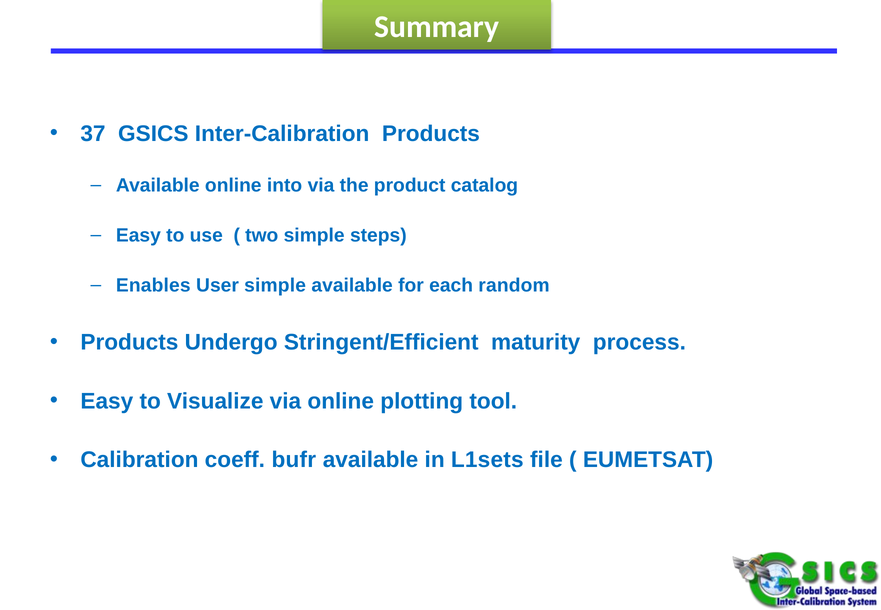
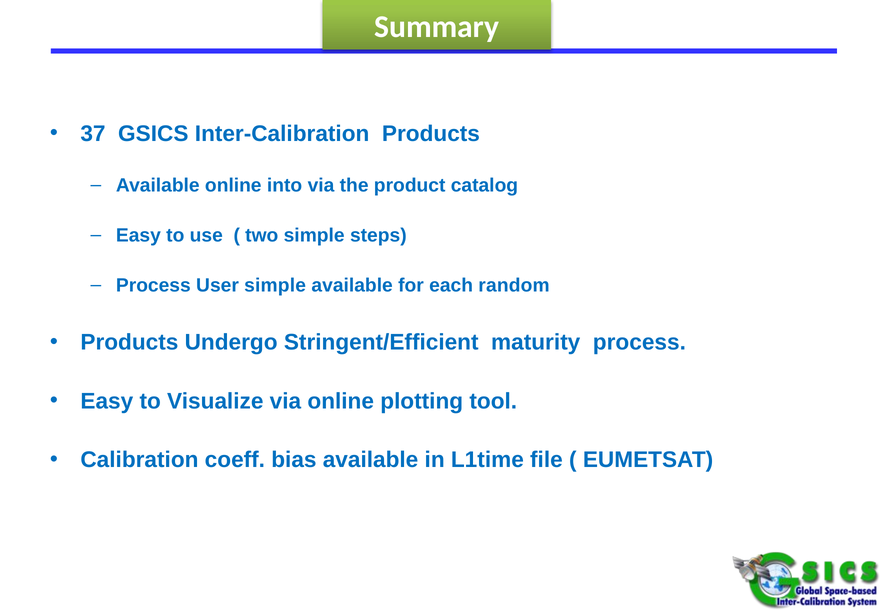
Enables at (153, 285): Enables -> Process
bufr: bufr -> bias
L1sets: L1sets -> L1time
